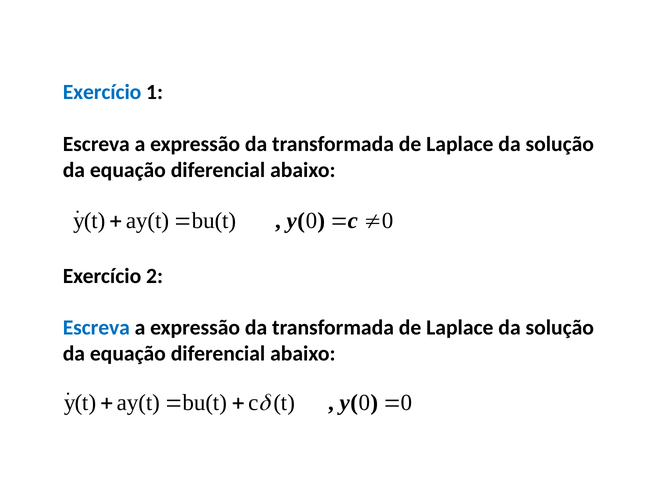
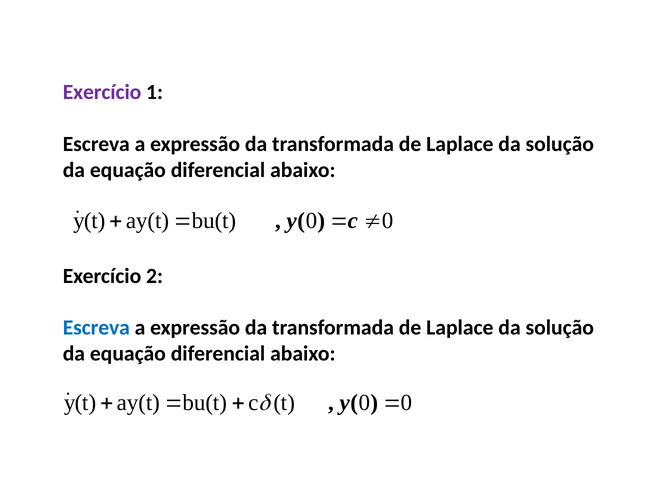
Exercício at (102, 92) colour: blue -> purple
